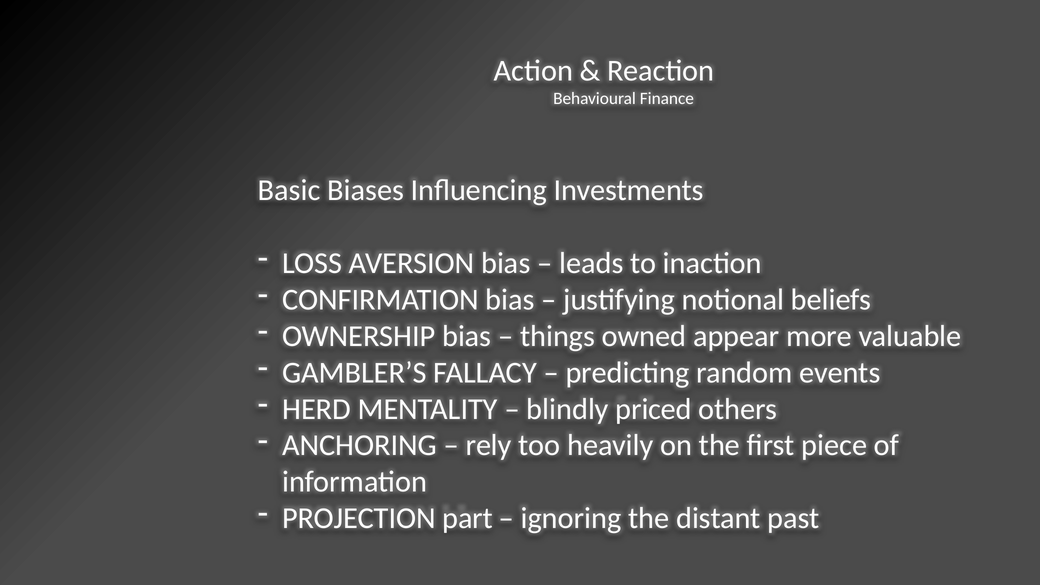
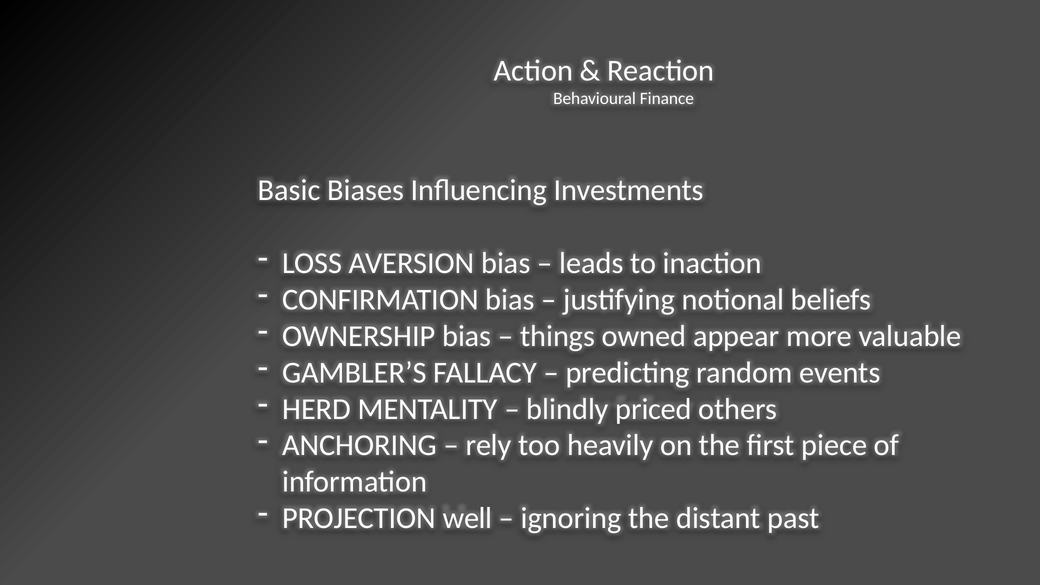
part: part -> well
